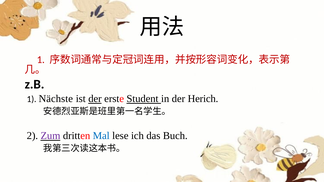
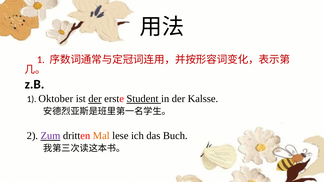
Nächste: Nächste -> Oktober
Herich: Herich -> Kalsse
Mal colour: blue -> orange
